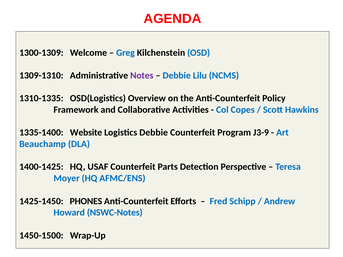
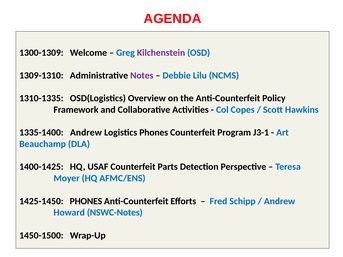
Kilchenstein colour: black -> purple
1335-1400 Website: Website -> Andrew
Logistics Debbie: Debbie -> Phones
J3-9: J3-9 -> J3-1
